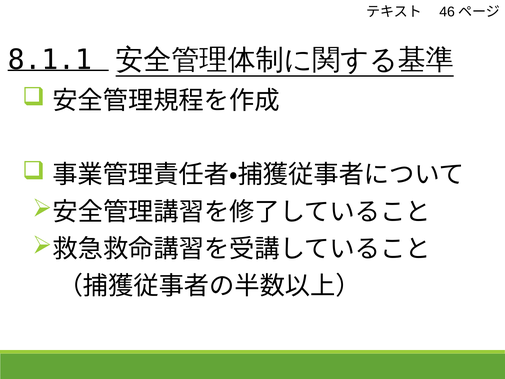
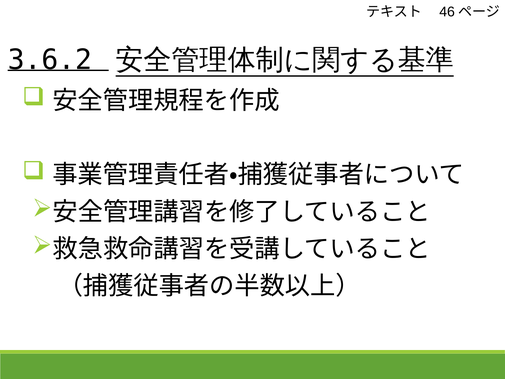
8.1.1: 8.1.1 -> 3.6.2
